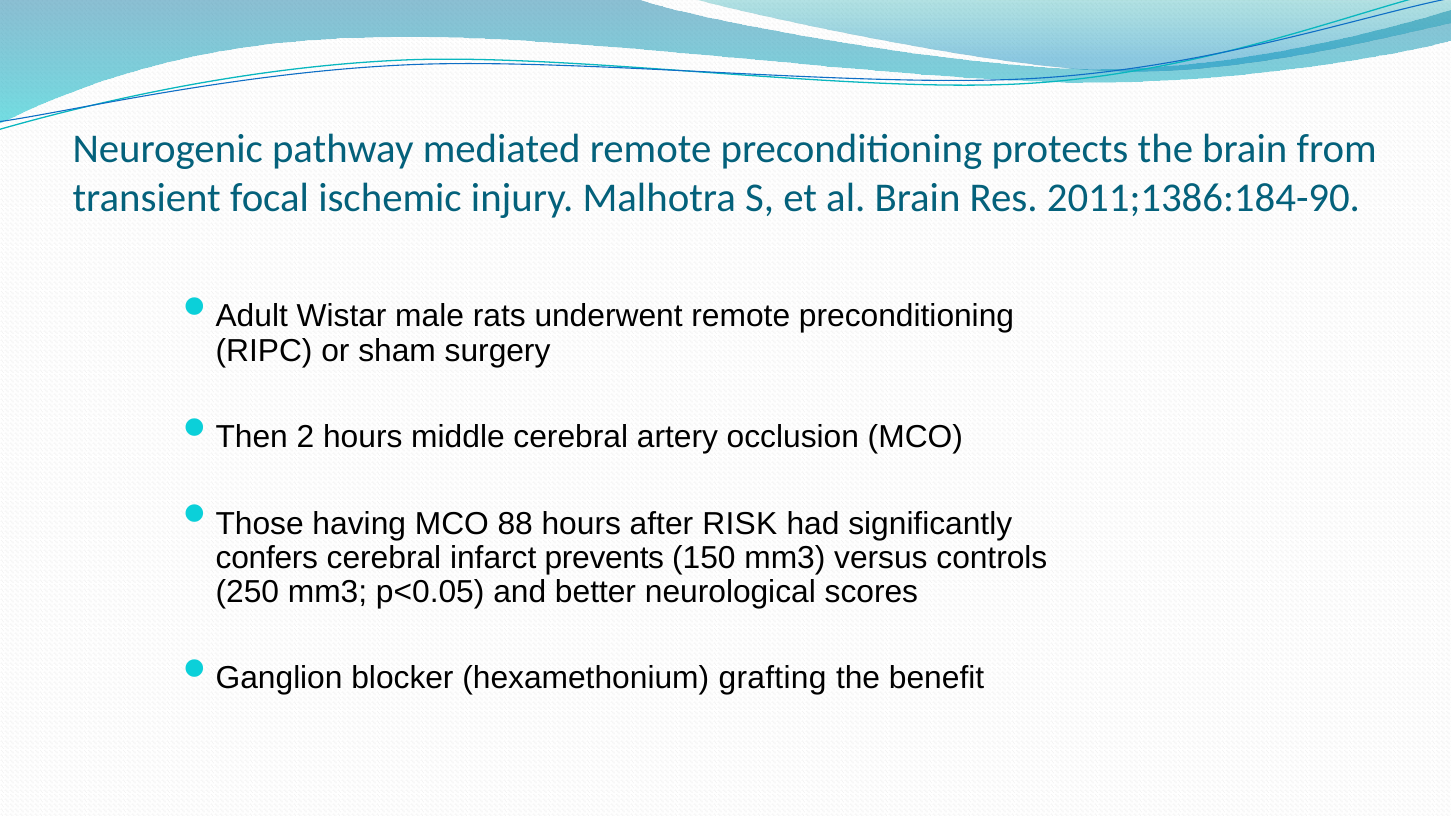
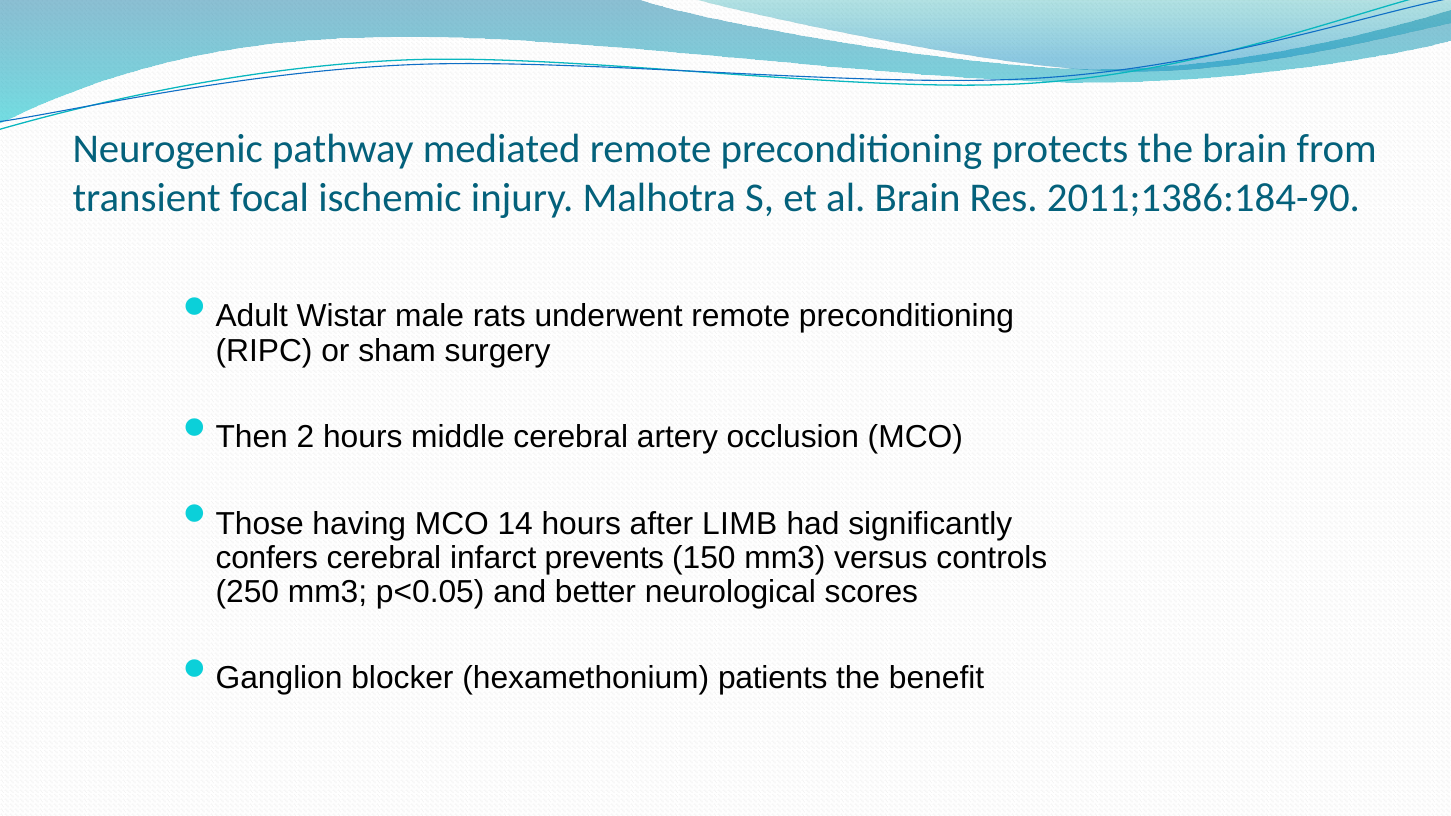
88: 88 -> 14
RISK: RISK -> LIMB
grafting: grafting -> patients
